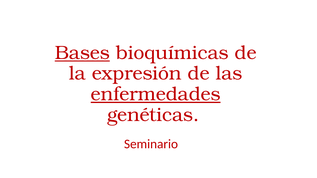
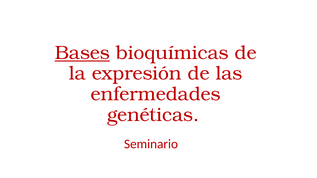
enfermedades underline: present -> none
